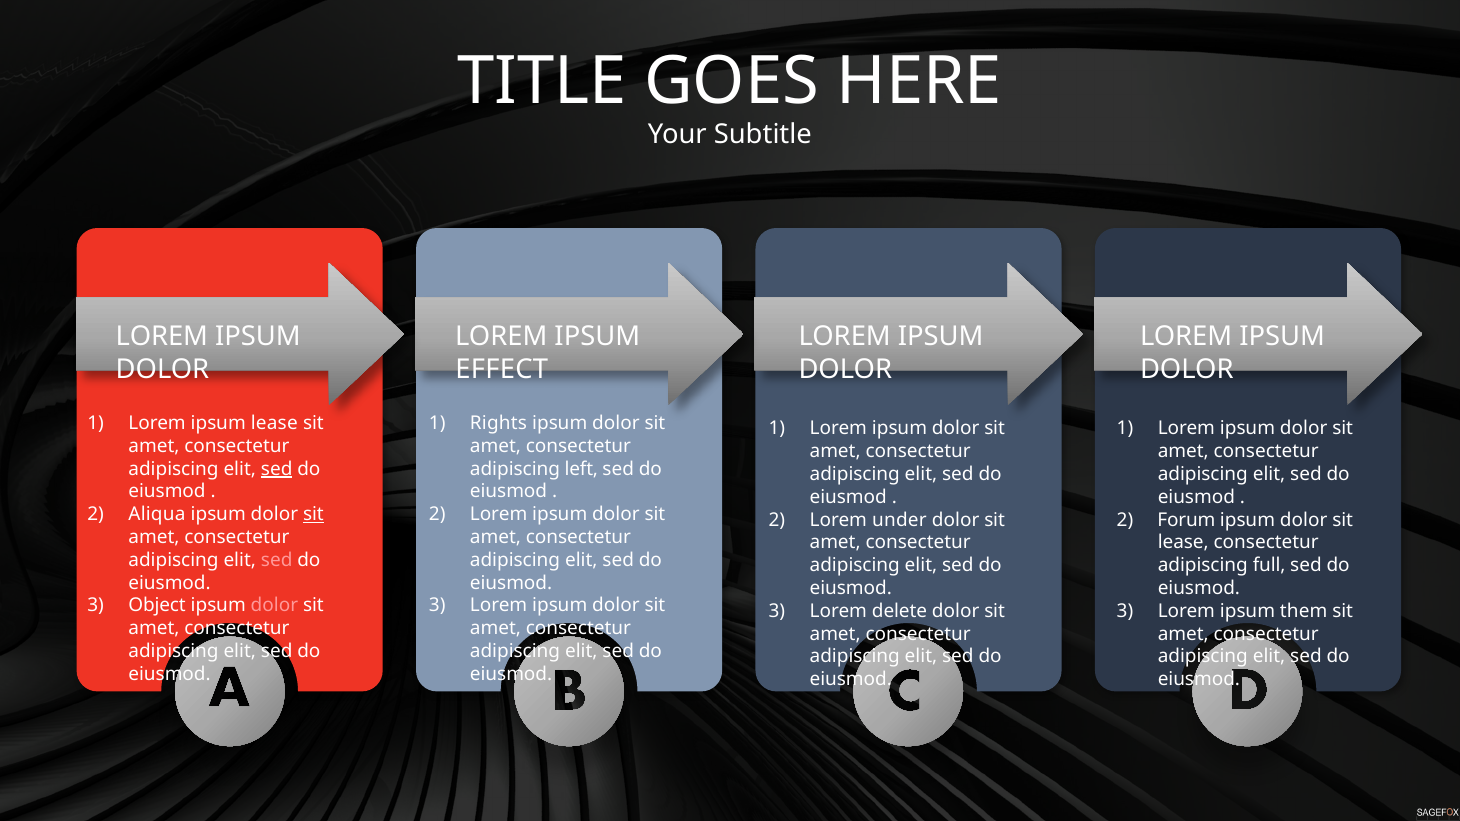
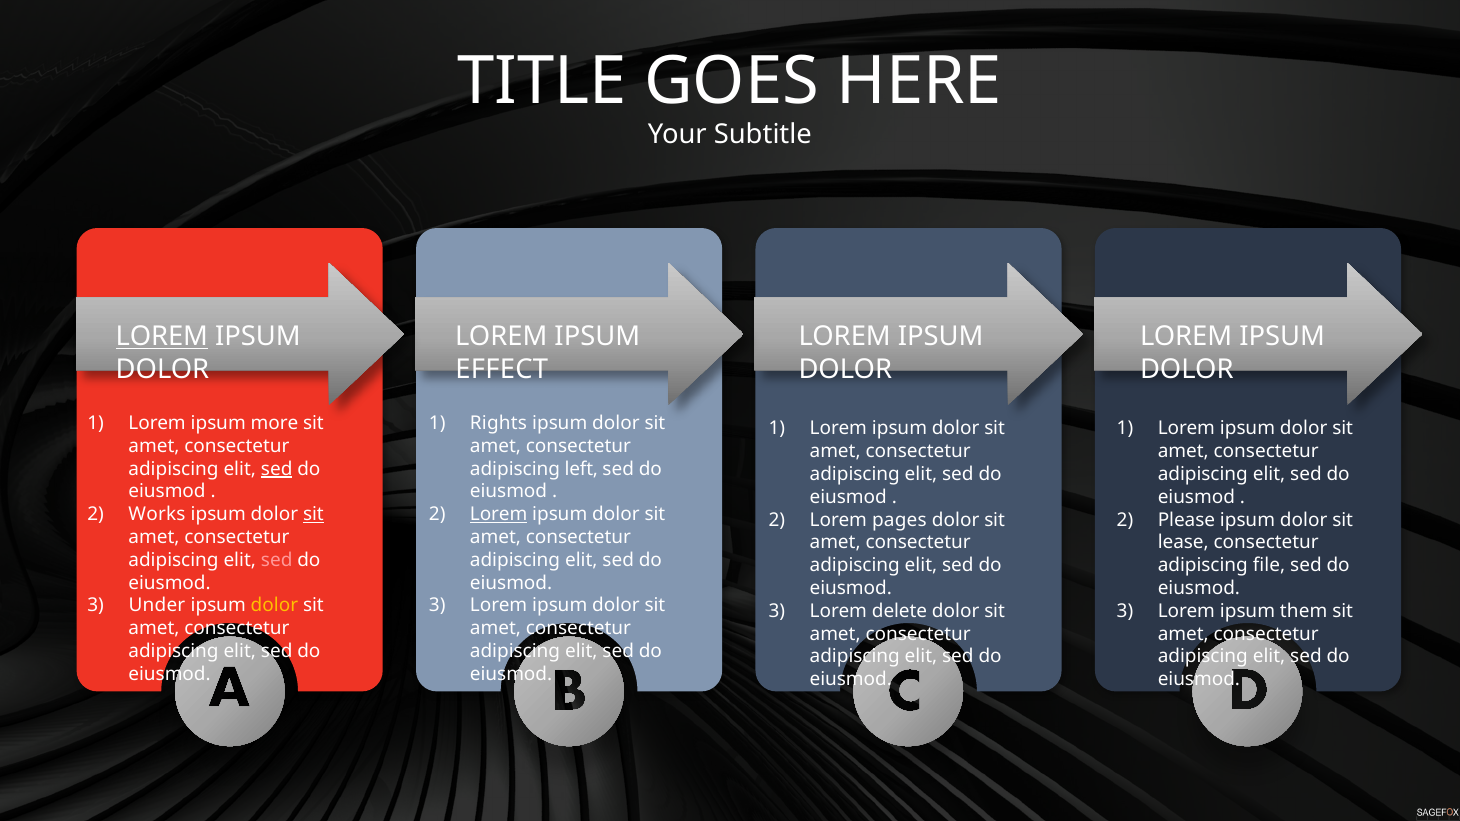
LOREM at (162, 337) underline: none -> present
ipsum lease: lease -> more
Aliqua: Aliqua -> Works
Lorem at (499, 515) underline: none -> present
under: under -> pages
Forum: Forum -> Please
full: full -> file
Object: Object -> Under
dolor at (274, 606) colour: pink -> yellow
